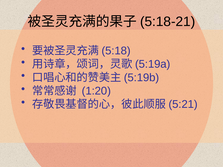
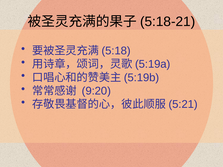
1:20: 1:20 -> 9:20
